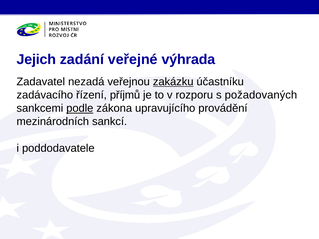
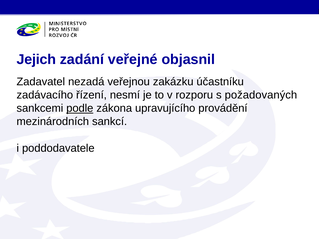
výhrada: výhrada -> objasnil
zakázku underline: present -> none
příjmů: příjmů -> nesmí
